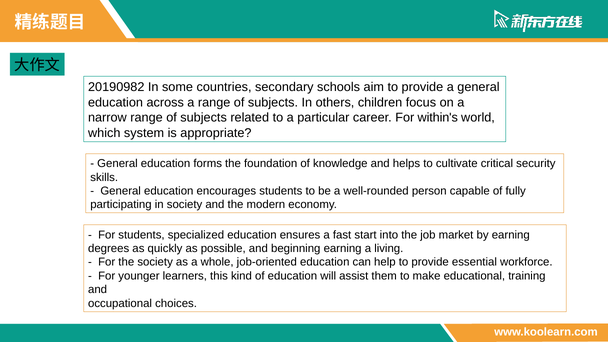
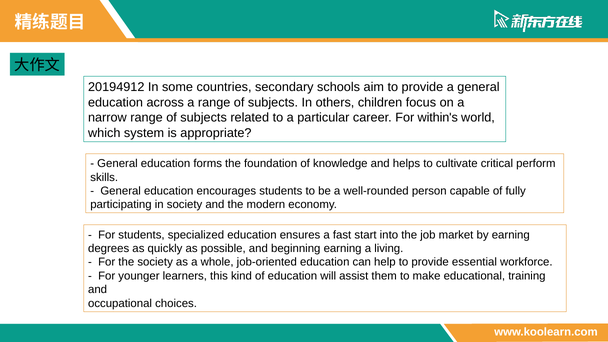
20190982: 20190982 -> 20194912
security: security -> perform
